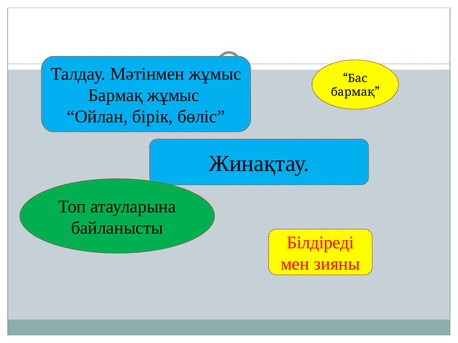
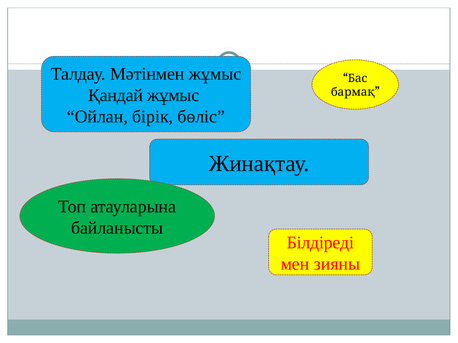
Бармақ at (115, 95): Бармақ -> Қандай
